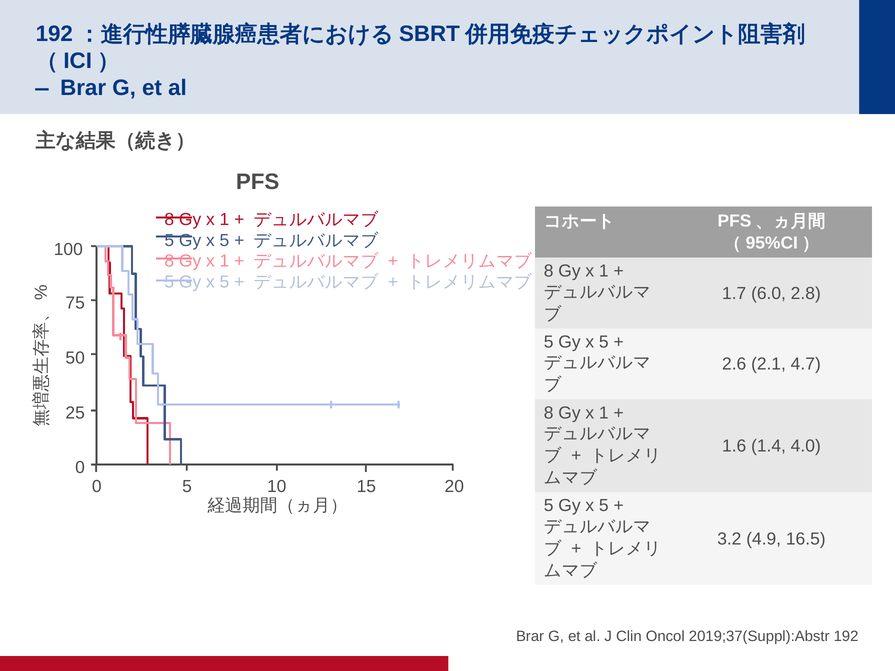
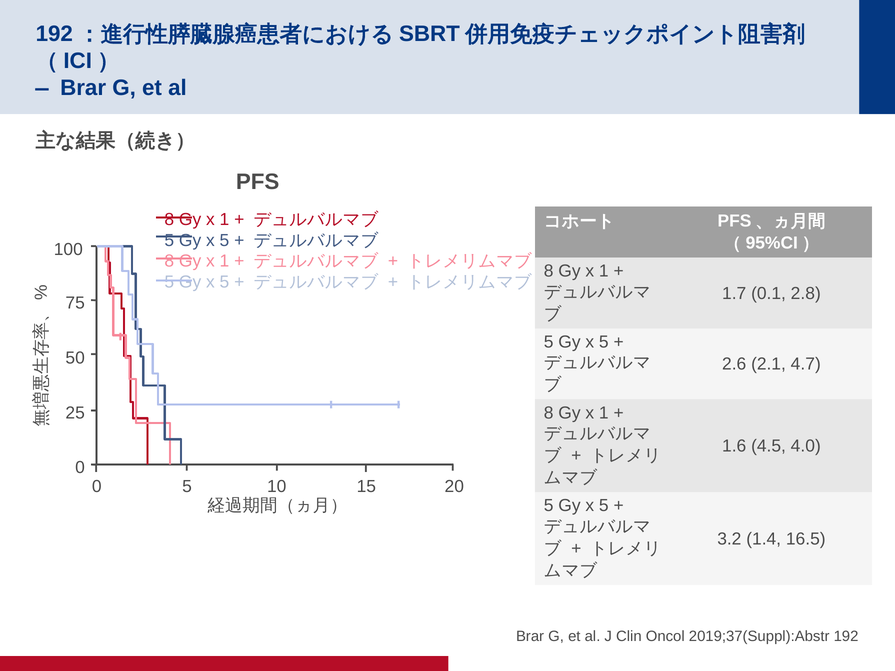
6.0: 6.0 -> 0.1
1.4: 1.4 -> 4.5
4.9: 4.9 -> 1.4
